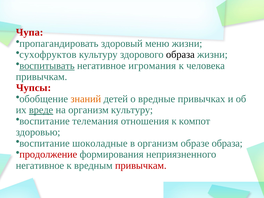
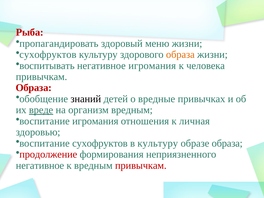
Чупа: Чупа -> Рыба
образа at (180, 55) colour: black -> orange
воспитывать underline: present -> none
Чупсы at (34, 88): Чупсы -> Образа
знаний colour: orange -> black
организм культуру: культуру -> вредным
воспитание телемания: телемания -> игромания
компот: компот -> личная
воспитание шоколадные: шоколадные -> сухофруктов
в организм: организм -> культуру
